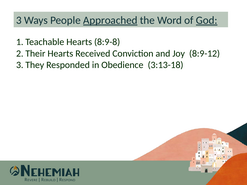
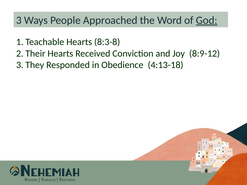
Approached underline: present -> none
8:9-8: 8:9-8 -> 8:3-8
3:13-18: 3:13-18 -> 4:13-18
